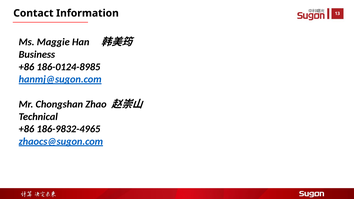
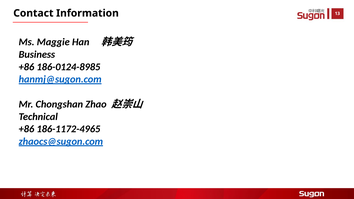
186-9832-4965: 186-9832-4965 -> 186-1172-4965
